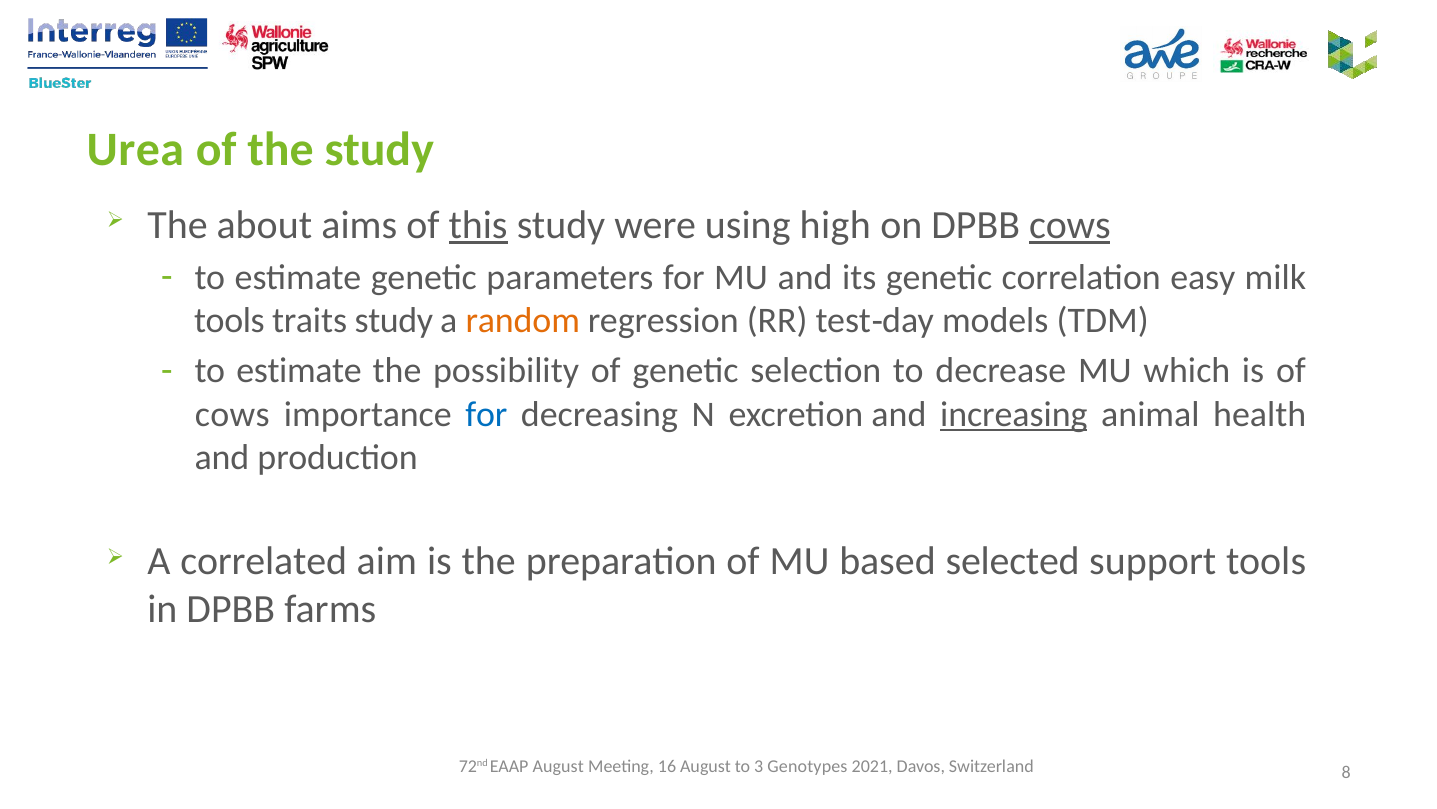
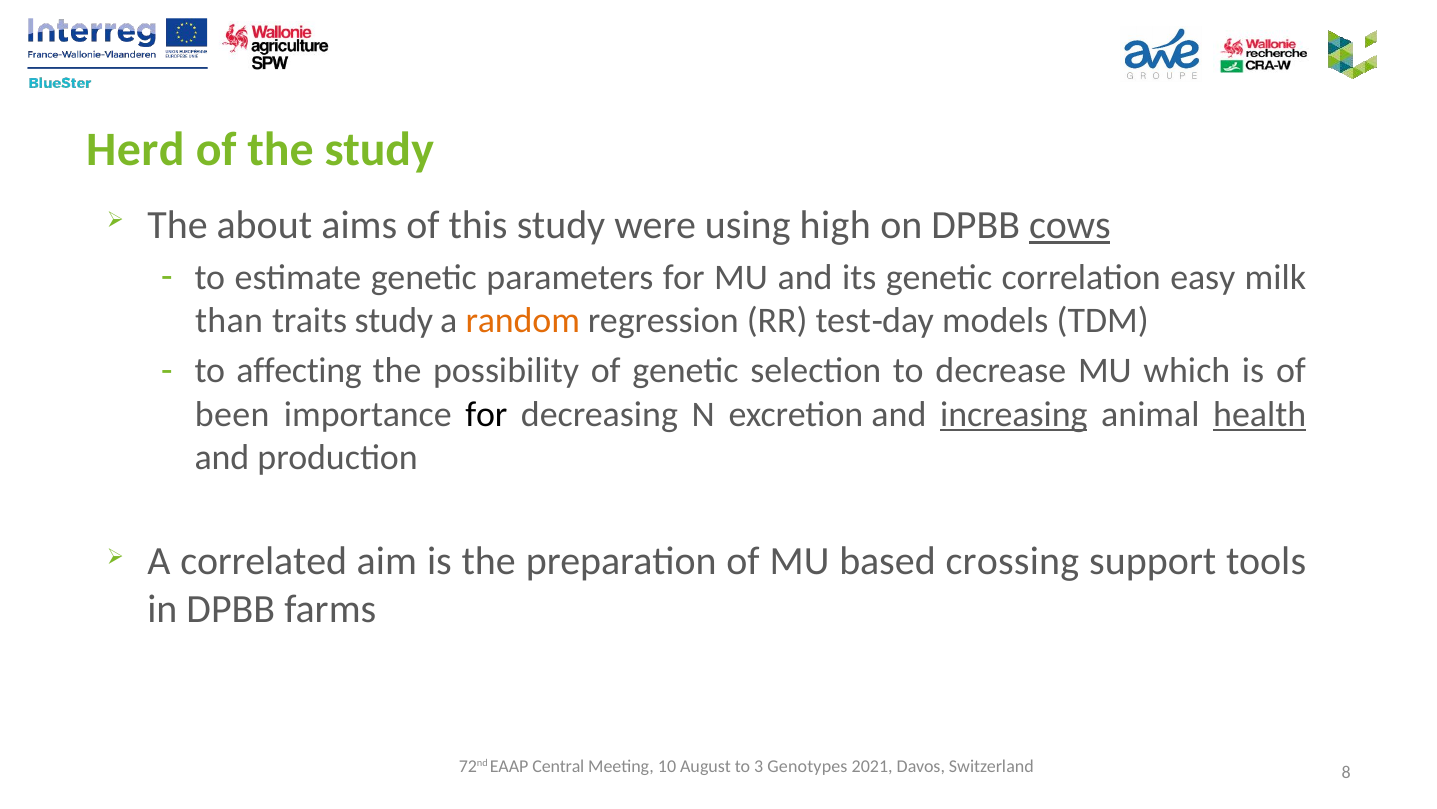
Urea: Urea -> Herd
this underline: present -> none
tools at (229, 320): tools -> than
estimate at (299, 371): estimate -> affecting
cows at (232, 414): cows -> been
for at (486, 414) colour: blue -> black
health underline: none -> present
selected: selected -> crossing
EAAP August: August -> Central
16: 16 -> 10
